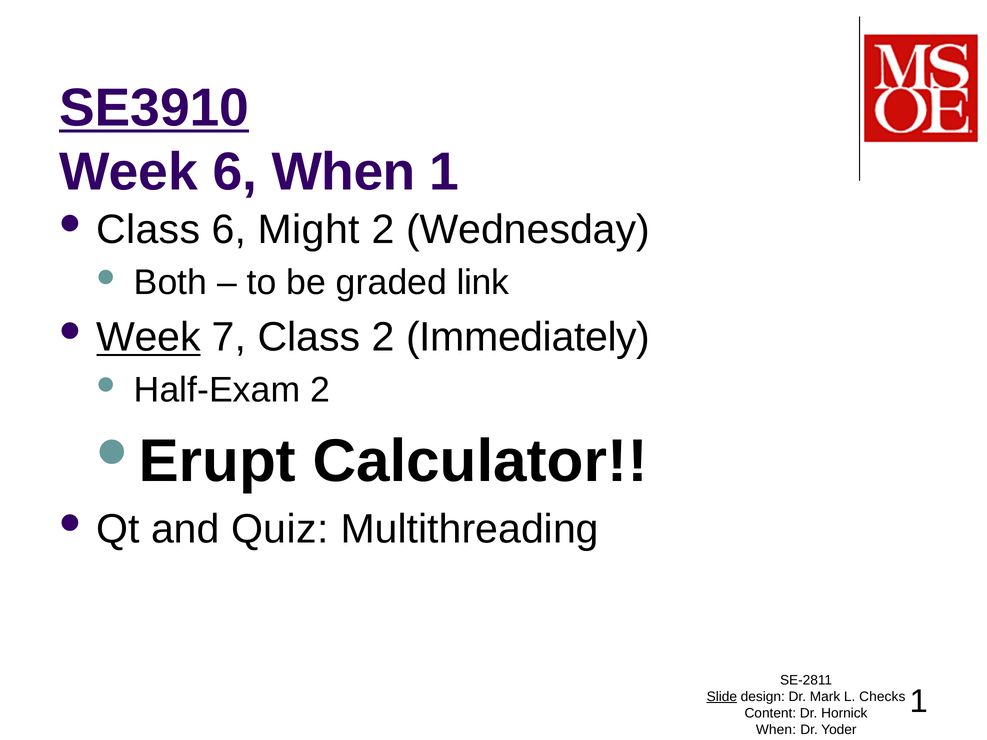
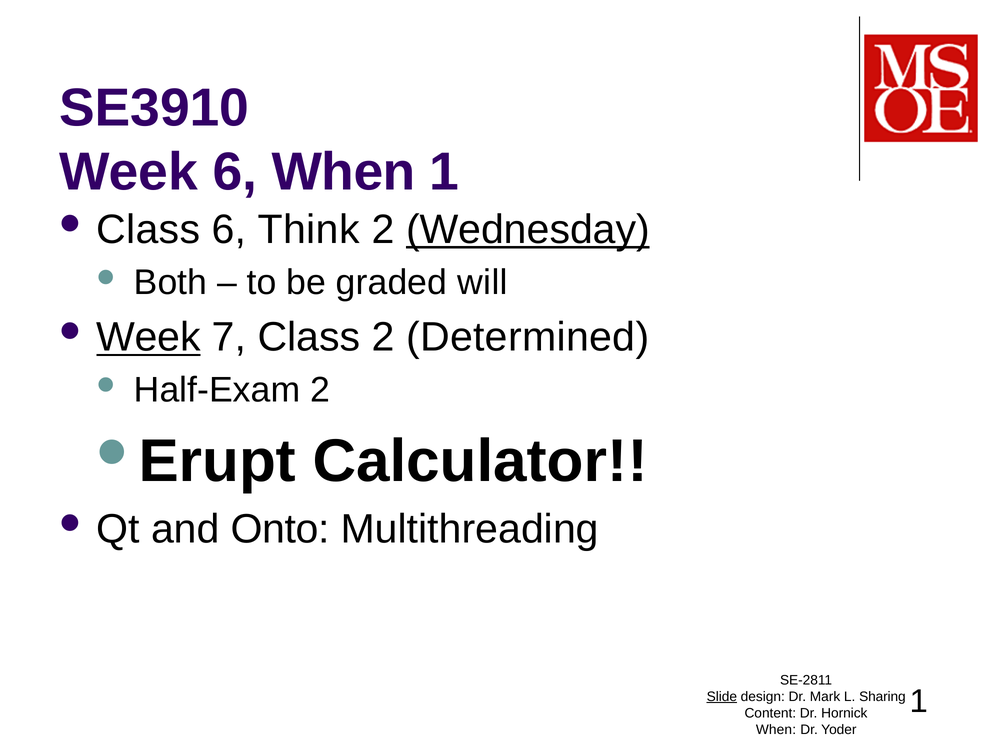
SE3910 underline: present -> none
Might: Might -> Think
Wednesday underline: none -> present
link: link -> will
Immediately: Immediately -> Determined
Quiz: Quiz -> Onto
Checks: Checks -> Sharing
